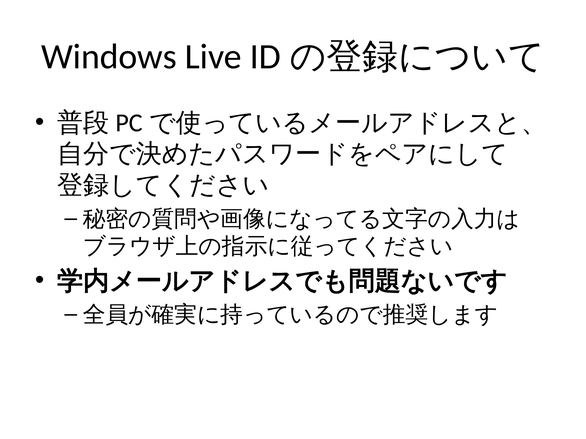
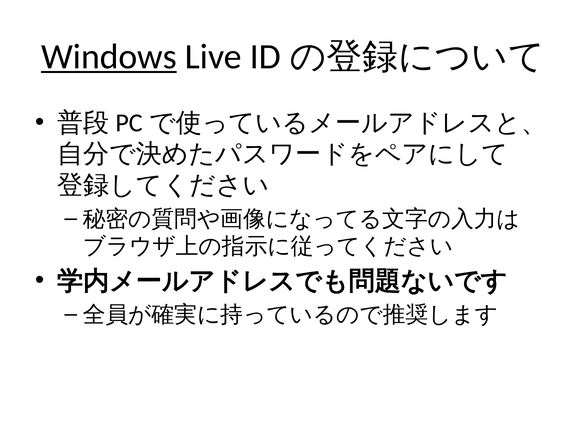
Windows underline: none -> present
